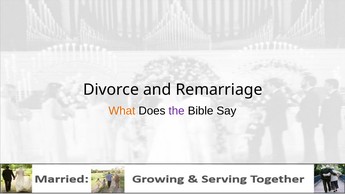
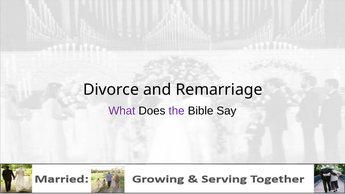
What colour: orange -> purple
